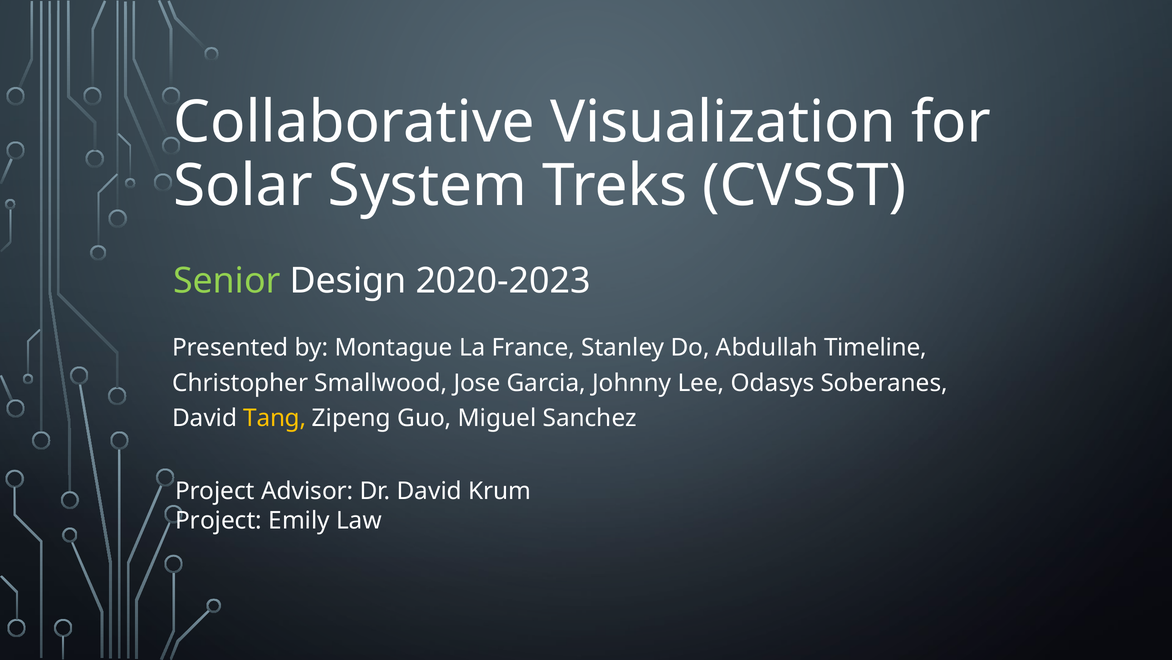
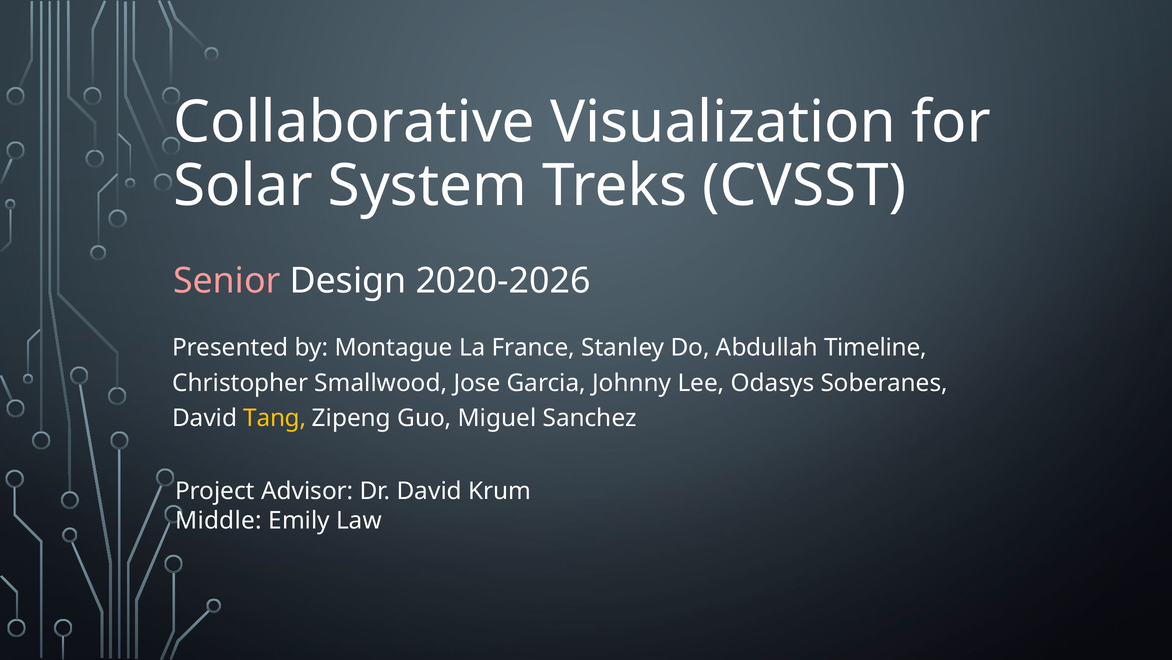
Senior colour: light green -> pink
2020-2023: 2020-2023 -> 2020-2026
Project at (219, 520): Project -> Middle
